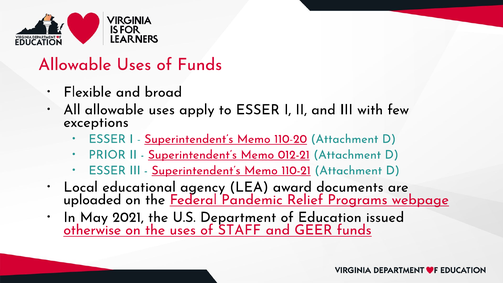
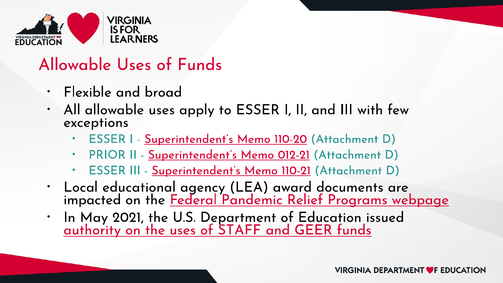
uploaded: uploaded -> impacted
otherwise: otherwise -> authority
